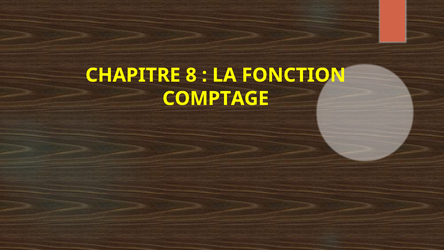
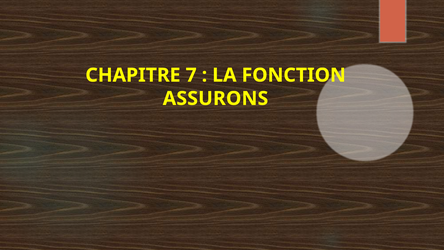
8: 8 -> 7
COMPTAGE: COMPTAGE -> ASSURONS
